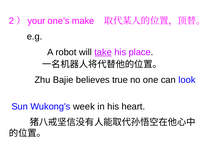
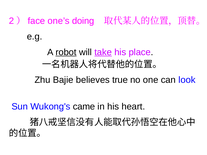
your: your -> face
make: make -> doing
robot underline: none -> present
week: week -> came
